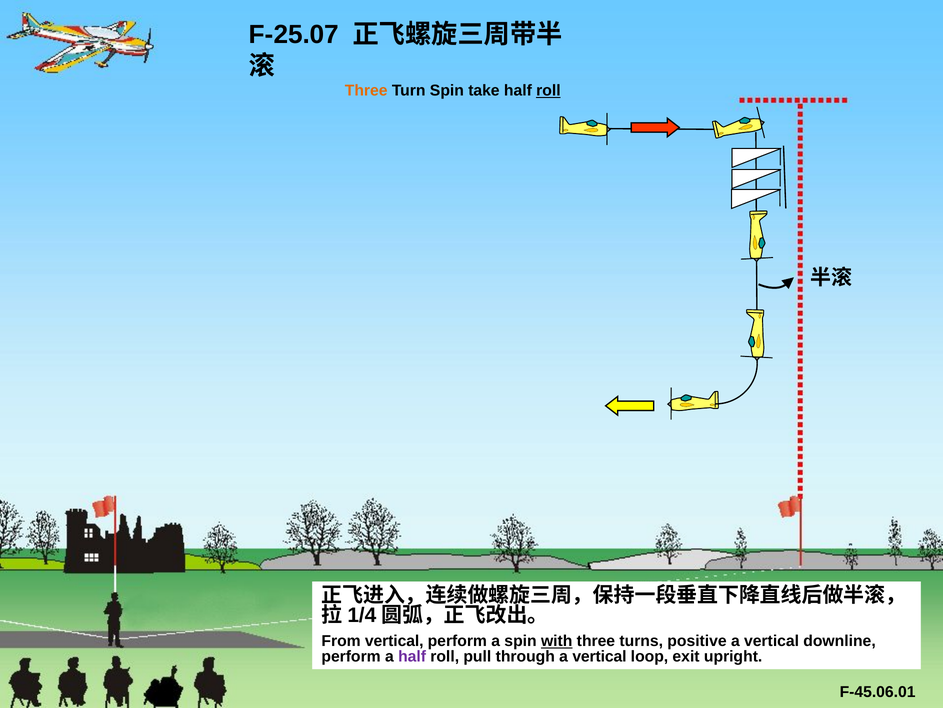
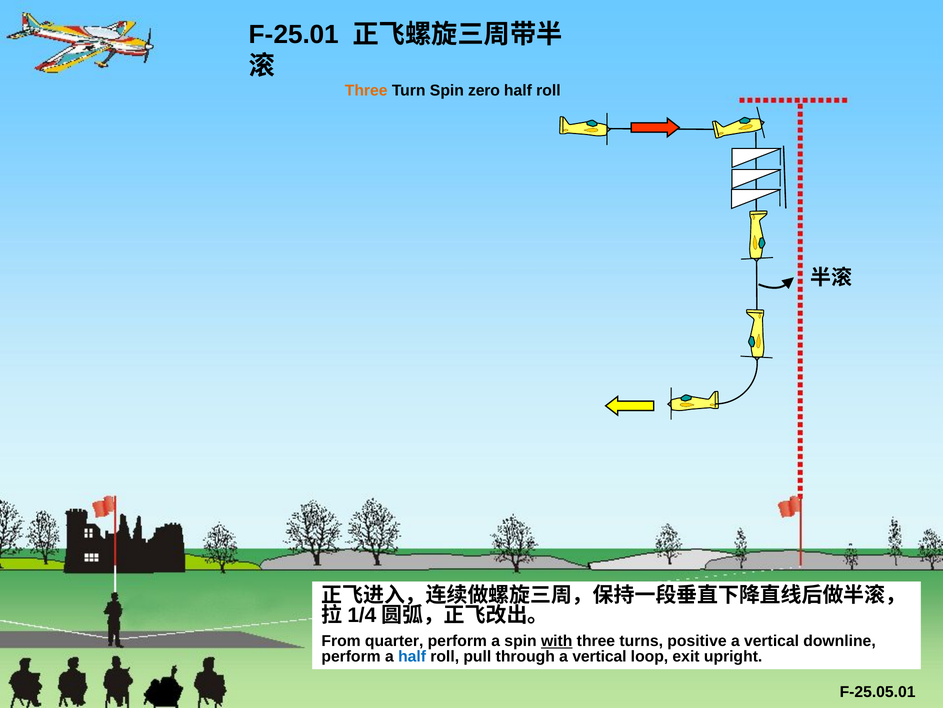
F-25.07: F-25.07 -> F-25.01
take: take -> zero
roll at (548, 91) underline: present -> none
From vertical: vertical -> quarter
half at (412, 656) colour: purple -> blue
F-45.06.01: F-45.06.01 -> F-25.05.01
